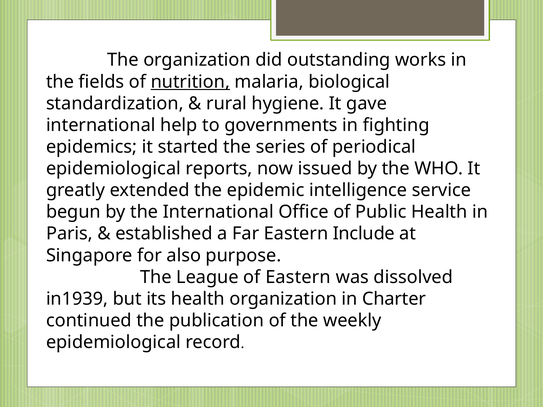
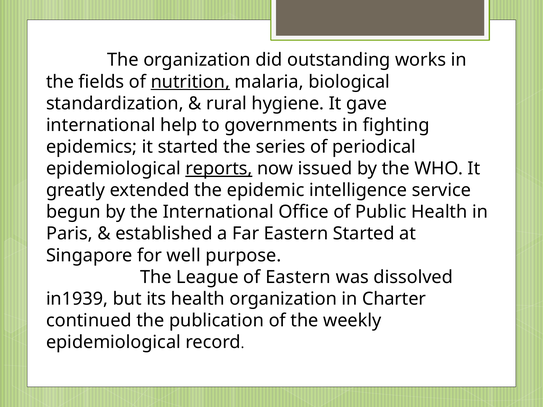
reports underline: none -> present
Eastern Include: Include -> Started
also: also -> well
